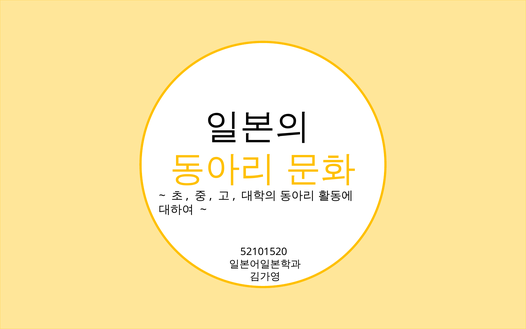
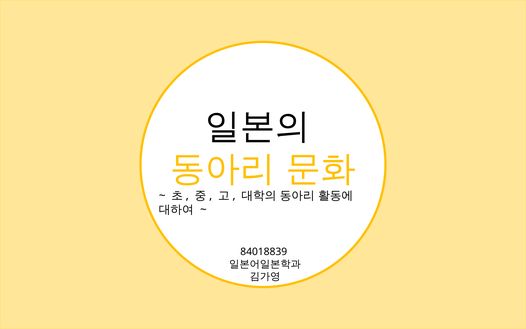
52101520: 52101520 -> 84018839
